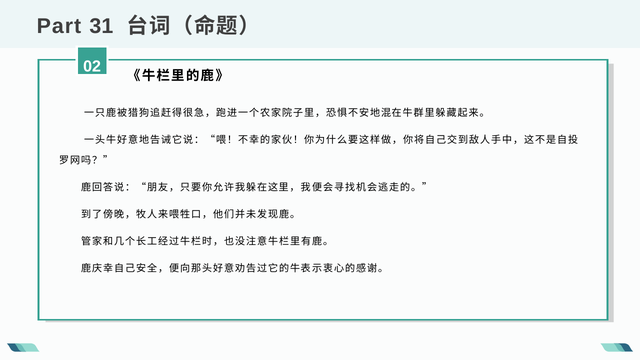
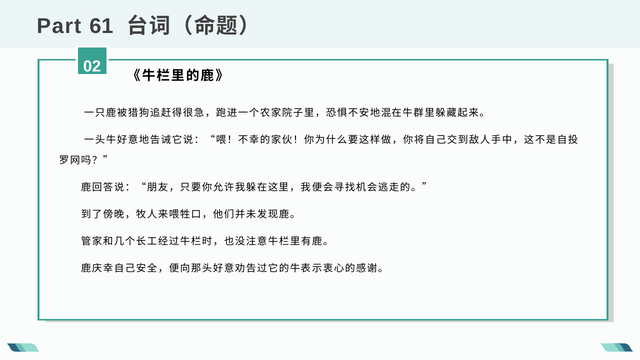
31: 31 -> 61
